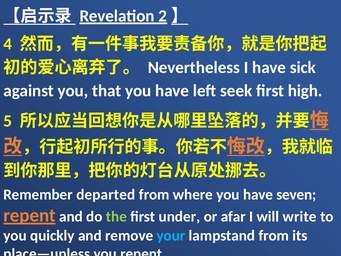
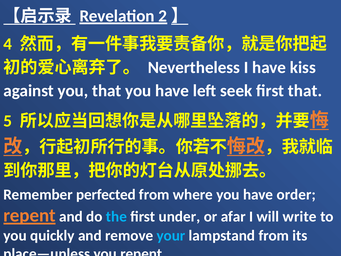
sick: sick -> kiss
first high: high -> that
departed: departed -> perfected
seven: seven -> order
the at (116, 216) colour: light green -> light blue
